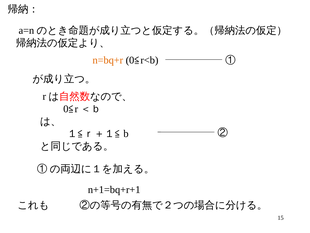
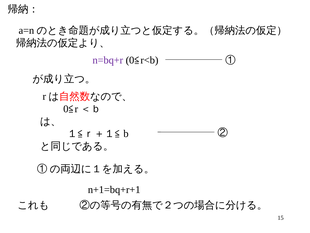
n=bq+r colour: orange -> purple
